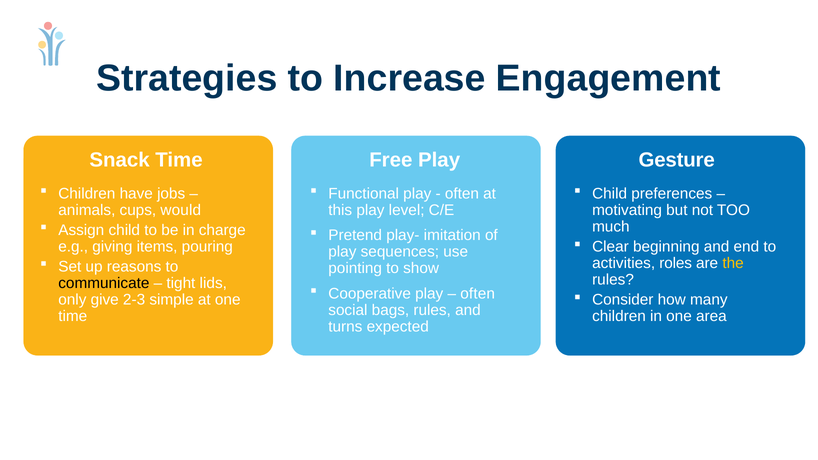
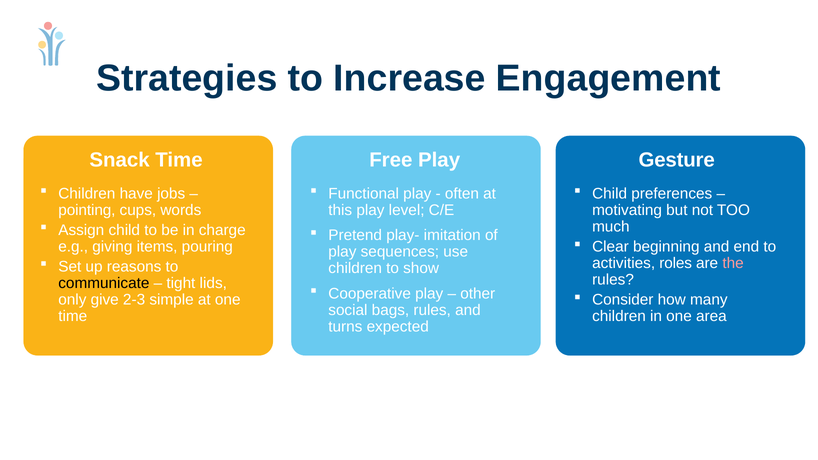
animals: animals -> pointing
would: would -> words
the colour: yellow -> pink
pointing at (355, 268): pointing -> children
often at (478, 294): often -> other
